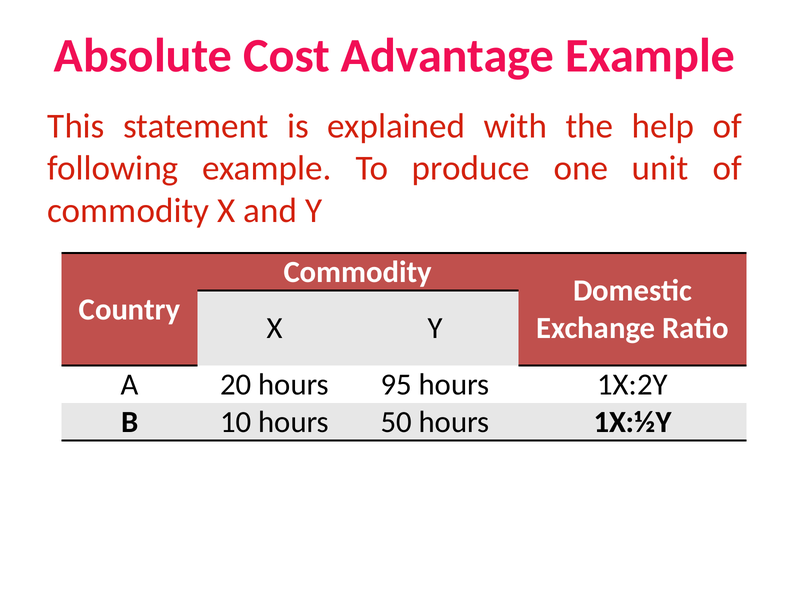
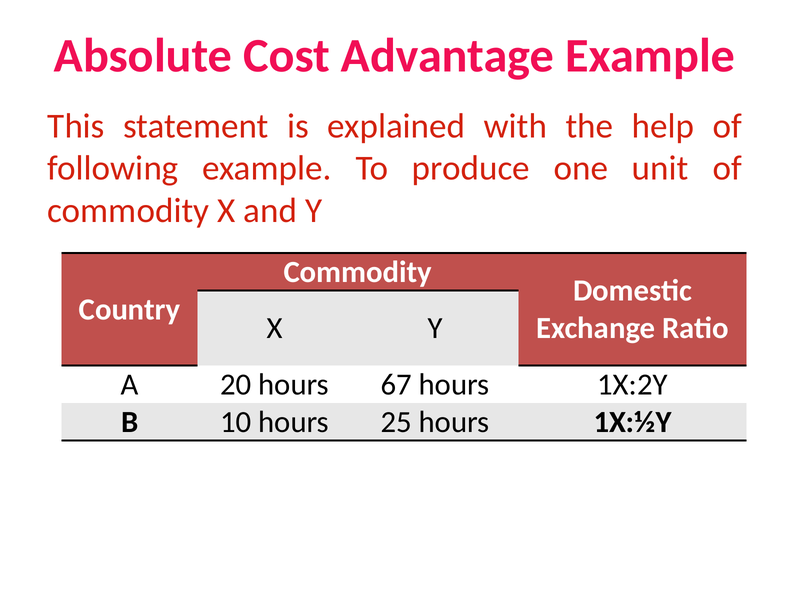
95: 95 -> 67
50: 50 -> 25
